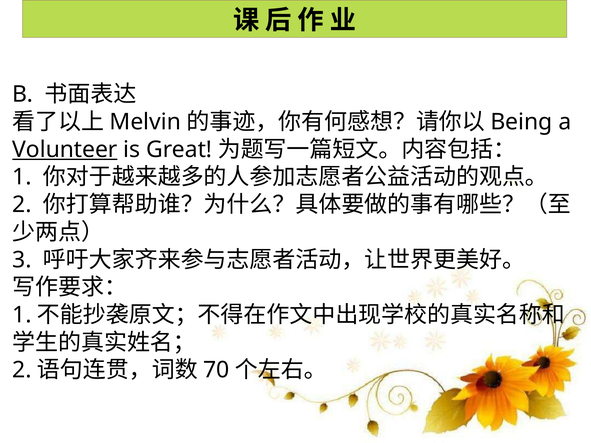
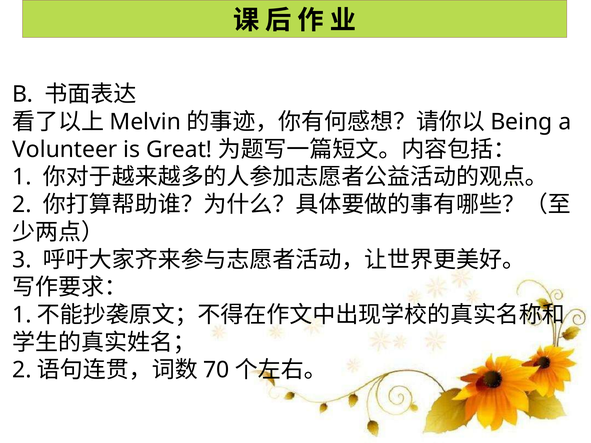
Volunteer underline: present -> none
